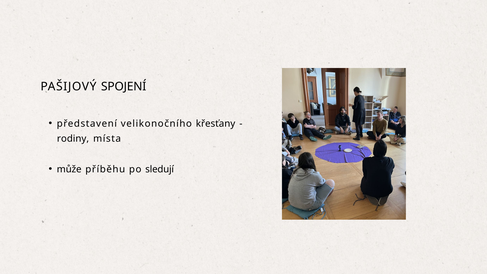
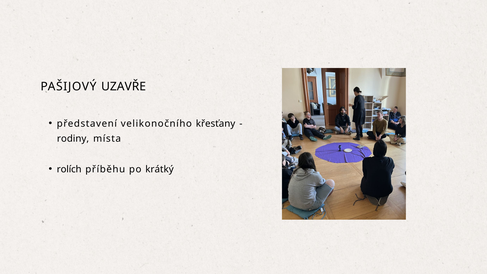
SPOJENÍ: SPOJENÍ -> UZAVŘE
může: může -> rolích
sledují: sledují -> krátký
